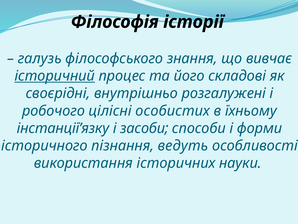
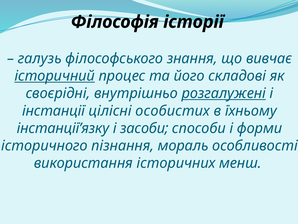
розгалужені underline: none -> present
робочого: робочого -> інстанції
ведуть: ведуть -> мораль
науки: науки -> менш
